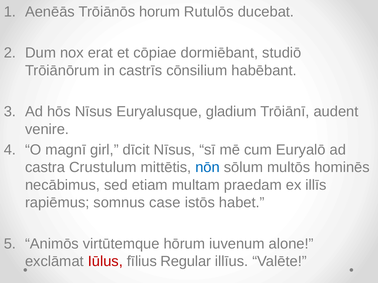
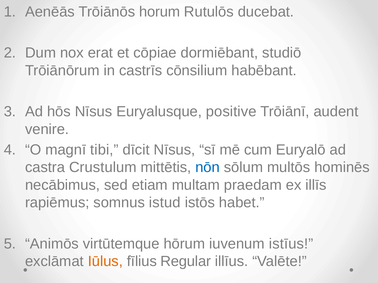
gladium: gladium -> positive
girl: girl -> tibi
case: case -> istud
alone: alone -> istīus
Iūlus colour: red -> orange
